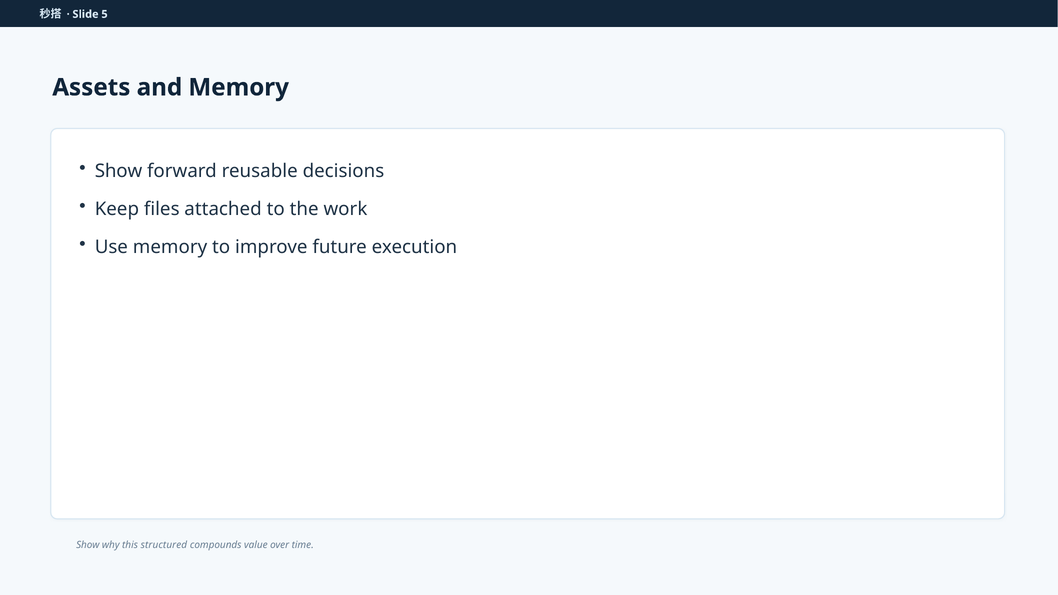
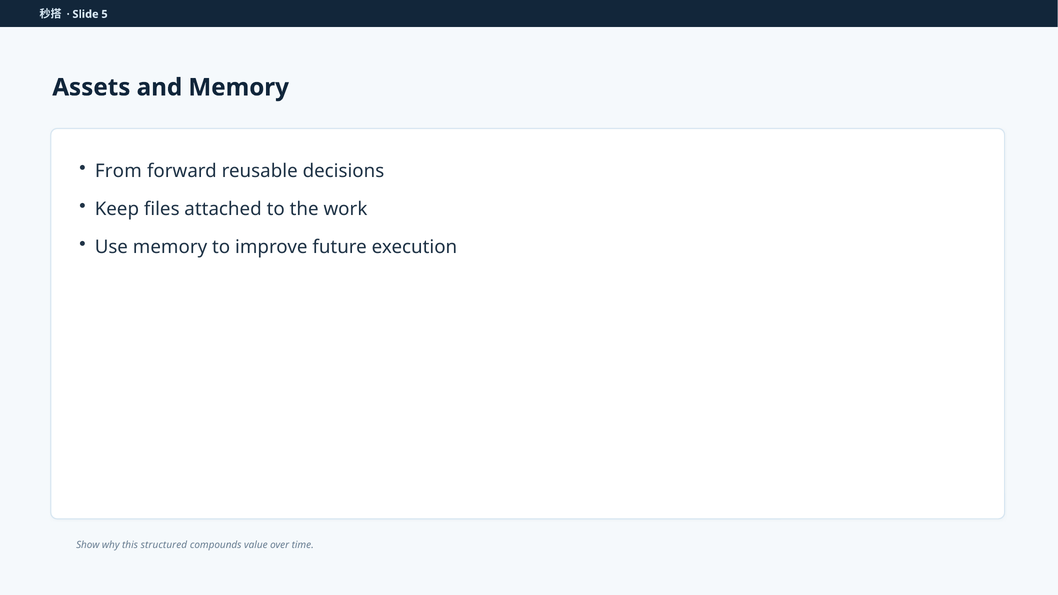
Show at (119, 171): Show -> From
